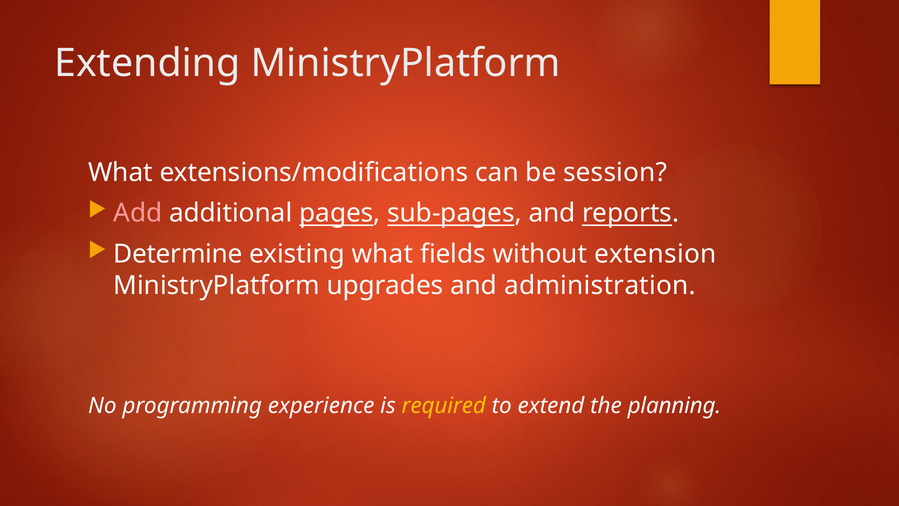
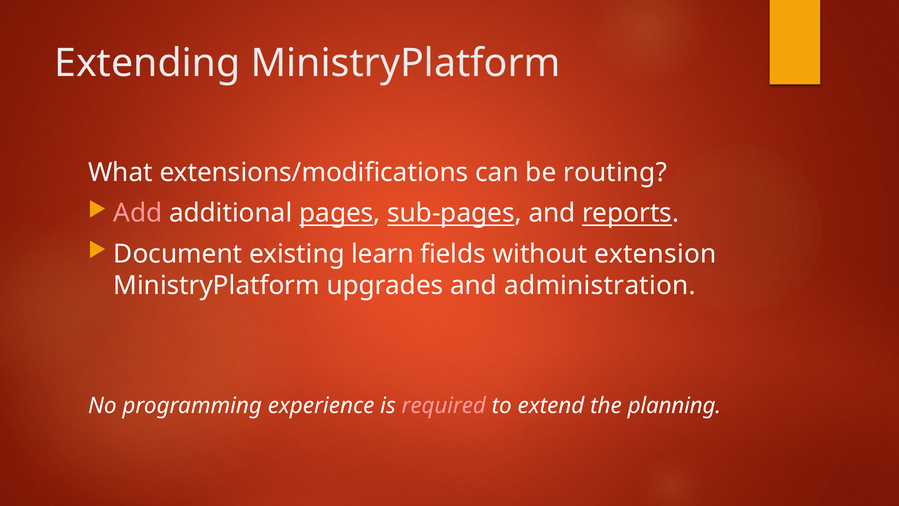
session: session -> routing
Determine: Determine -> Document
existing what: what -> learn
required colour: yellow -> pink
